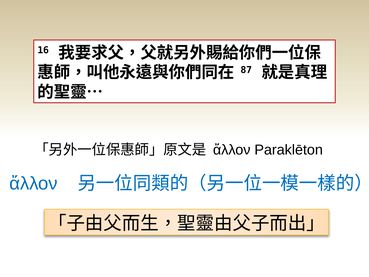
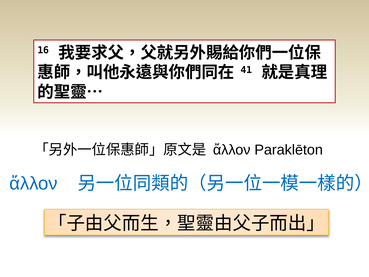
87: 87 -> 41
